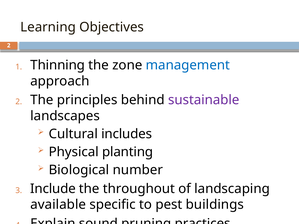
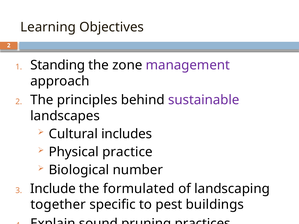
Thinning: Thinning -> Standing
management colour: blue -> purple
planting: planting -> practice
throughout: throughout -> formulated
available: available -> together
